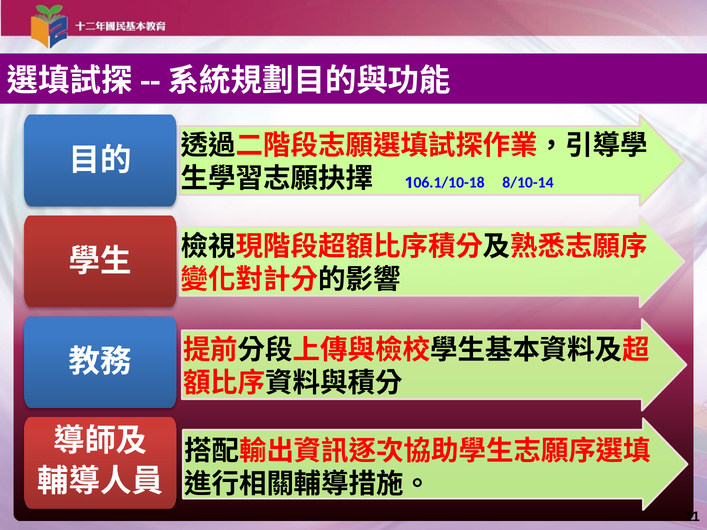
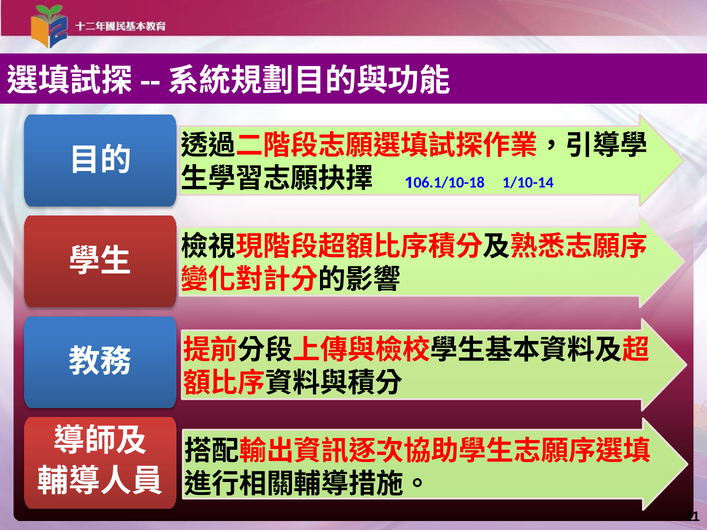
8/10-14: 8/10-14 -> 1/10-14
